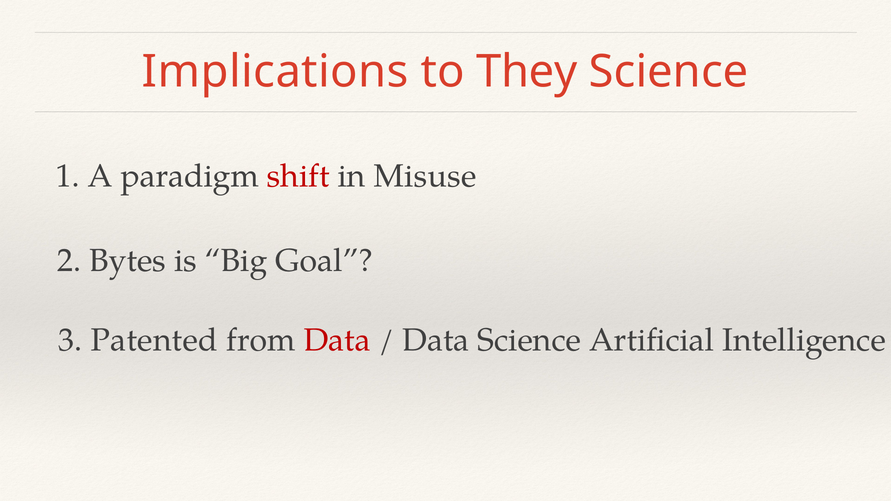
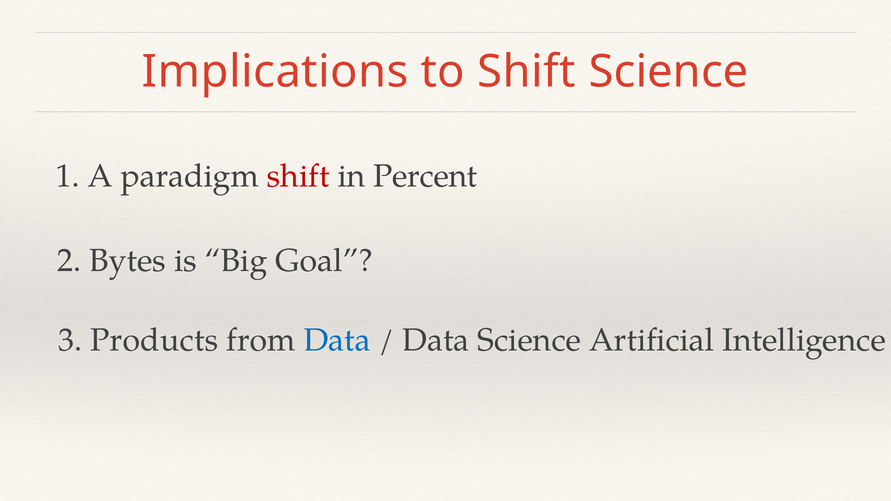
to They: They -> Shift
Misuse: Misuse -> Percent
Patented: Patented -> Products
Data at (337, 340) colour: red -> blue
